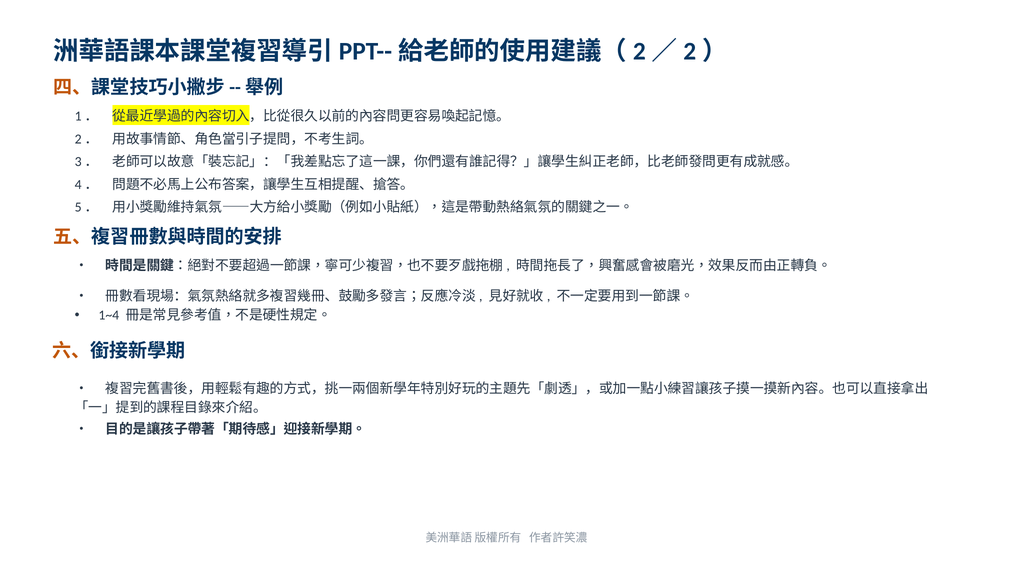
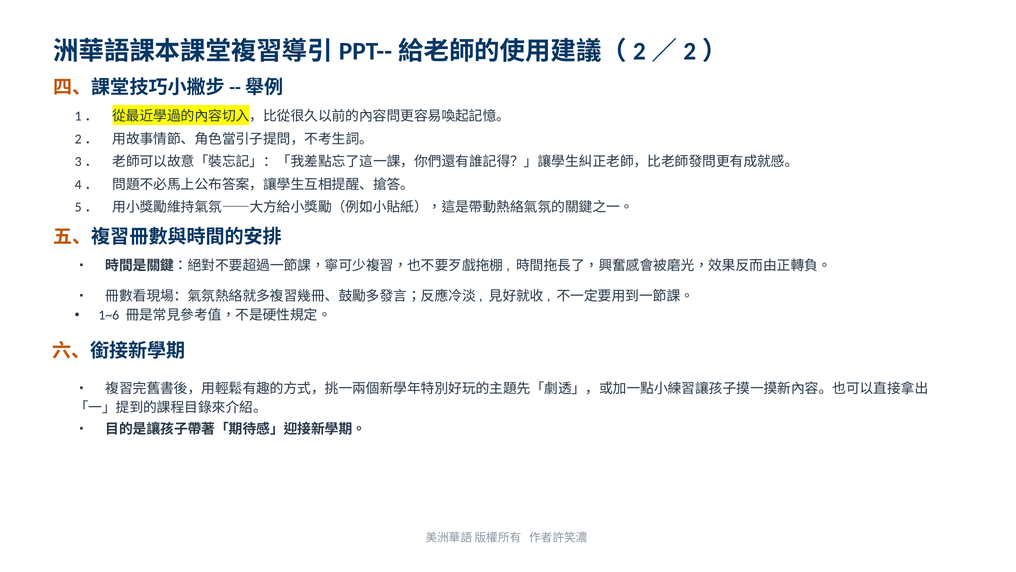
1~4: 1~4 -> 1~6
